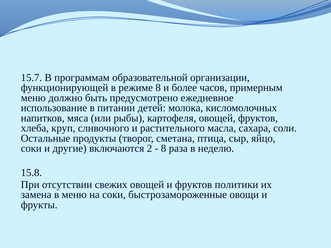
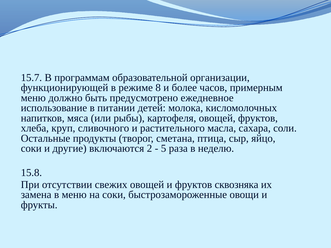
8 at (164, 149): 8 -> 5
политики: политики -> сквозняка
